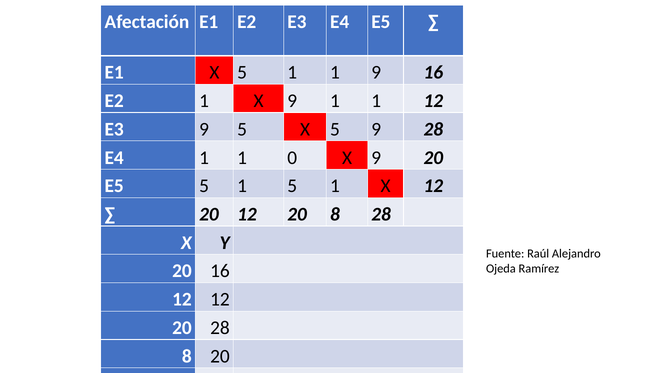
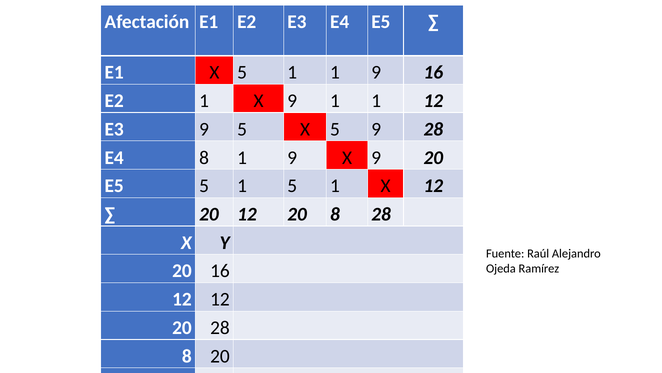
E4 1: 1 -> 8
0 at (292, 157): 0 -> 9
